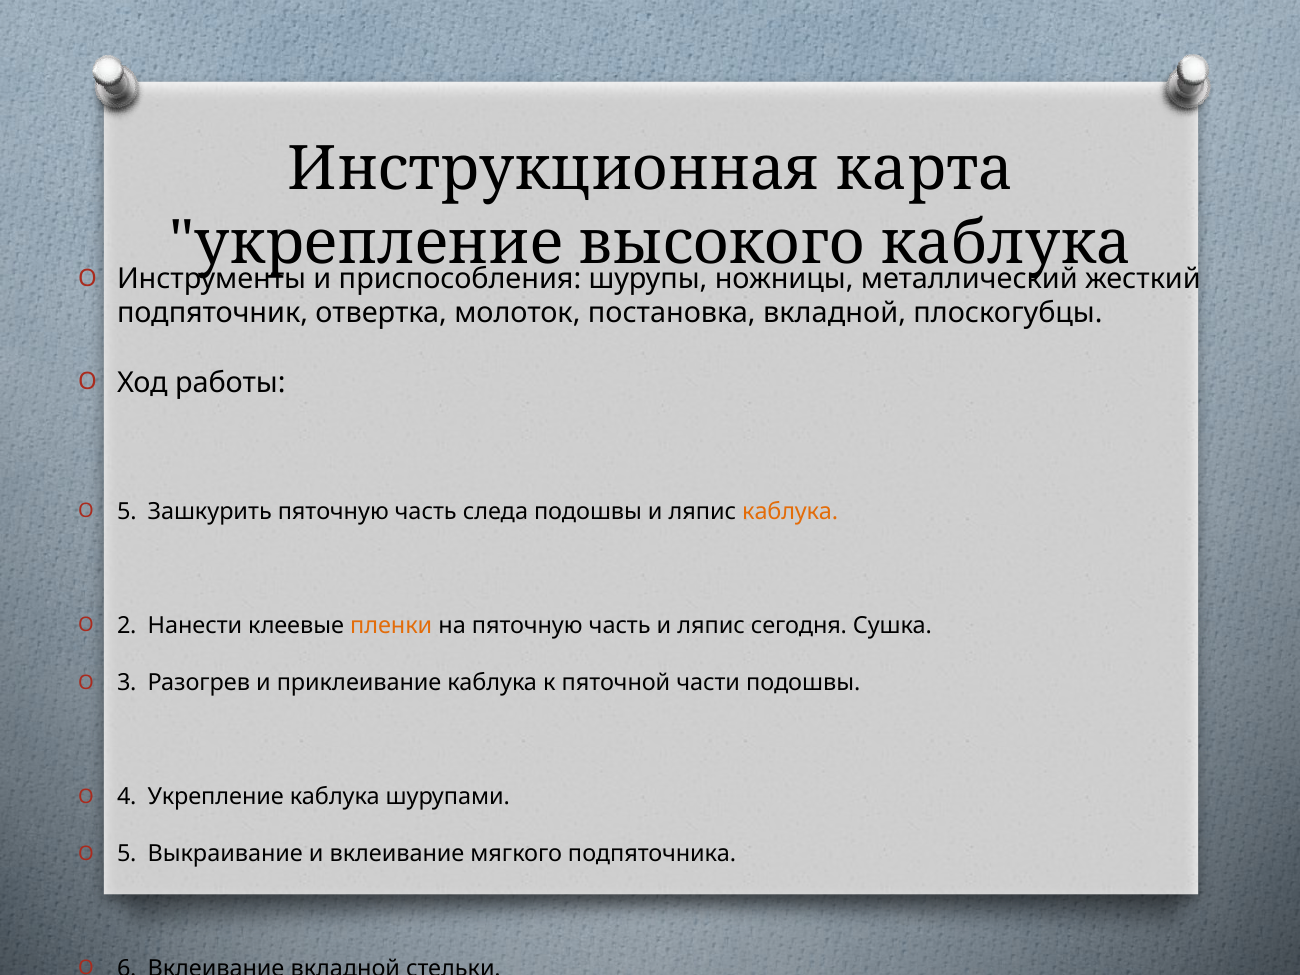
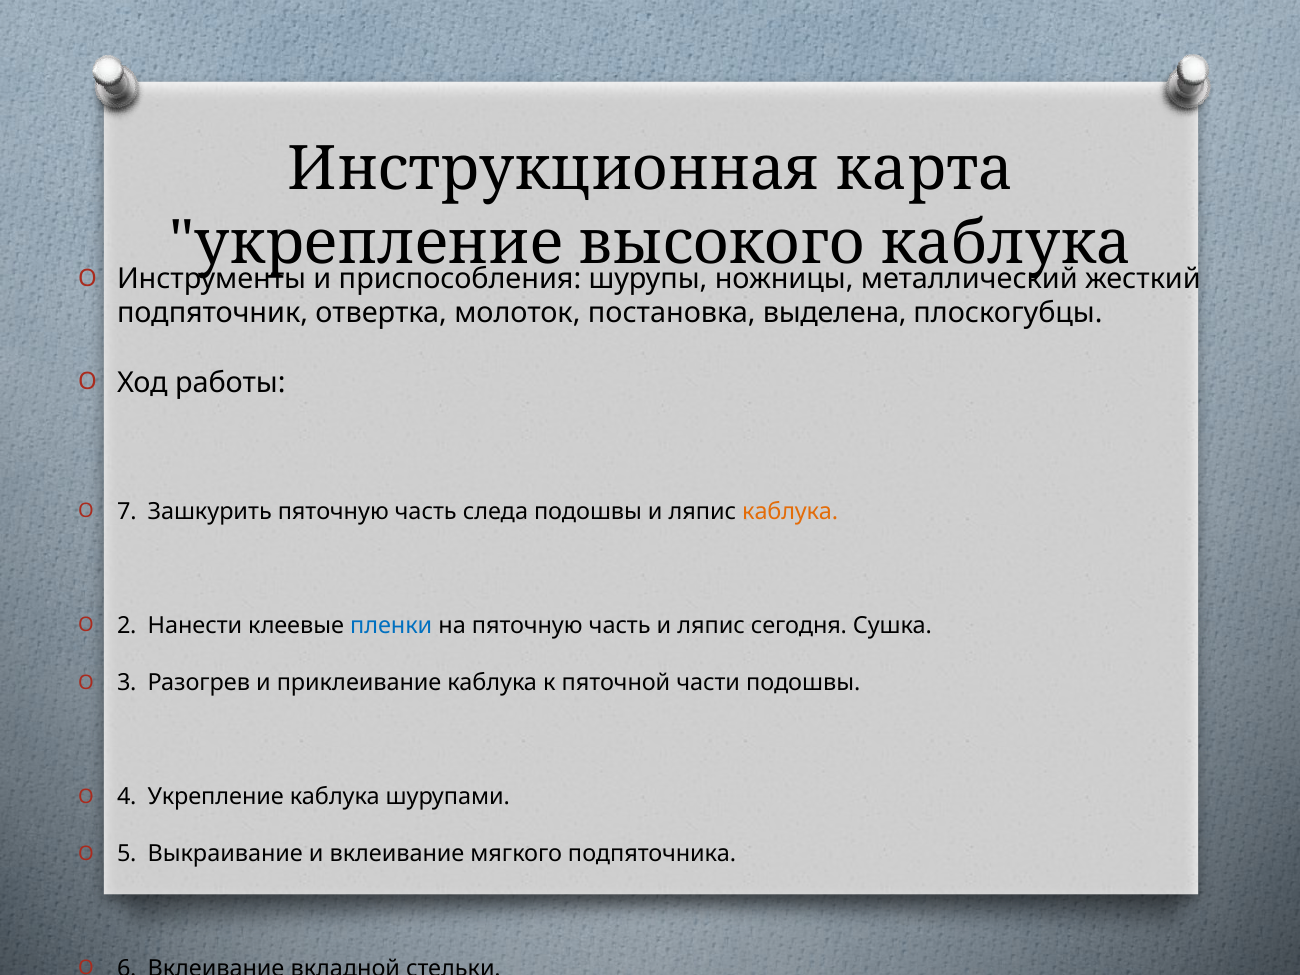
постановка вкладной: вкладной -> выделена
5 at (127, 512): 5 -> 7
пленки colour: orange -> blue
